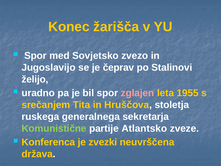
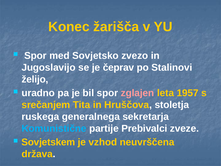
1955: 1955 -> 1957
Komunistične colour: light green -> light blue
Atlantsko: Atlantsko -> Prebivalci
Konferenca: Konferenca -> Sovjetskem
zvezki: zvezki -> vzhod
